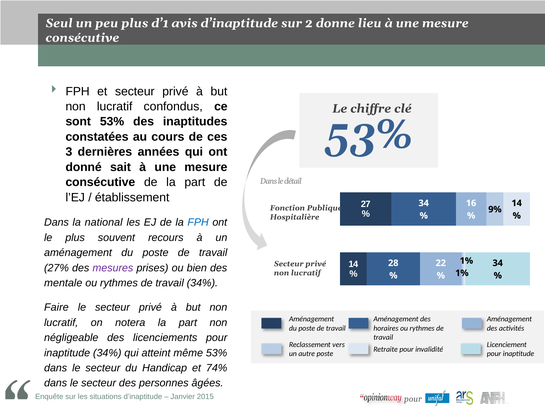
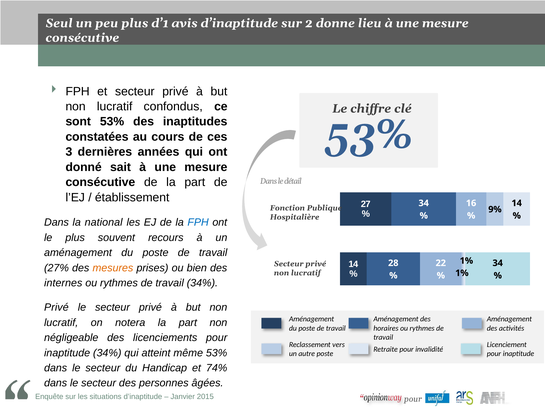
mesures colour: purple -> orange
mentale: mentale -> internes
Faire at (56, 307): Faire -> Privé
